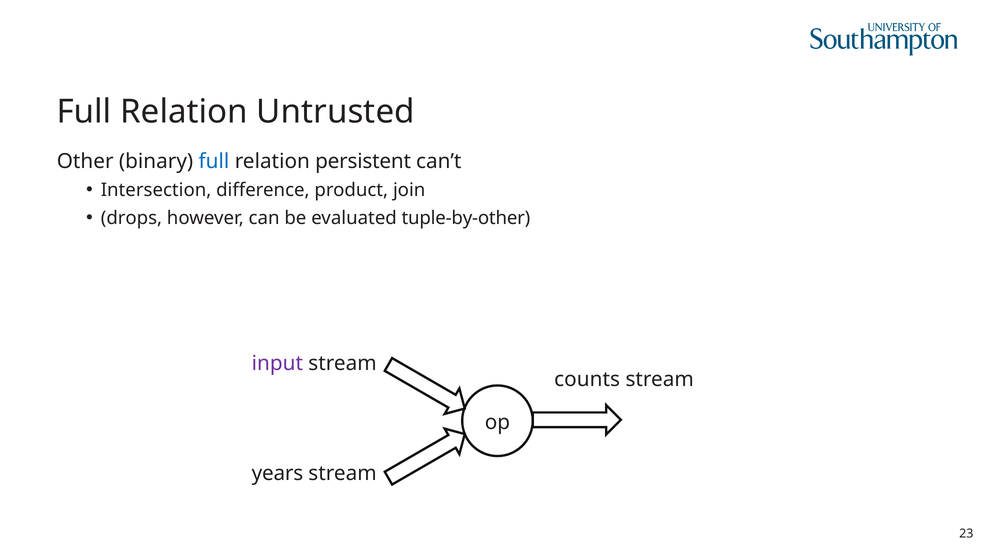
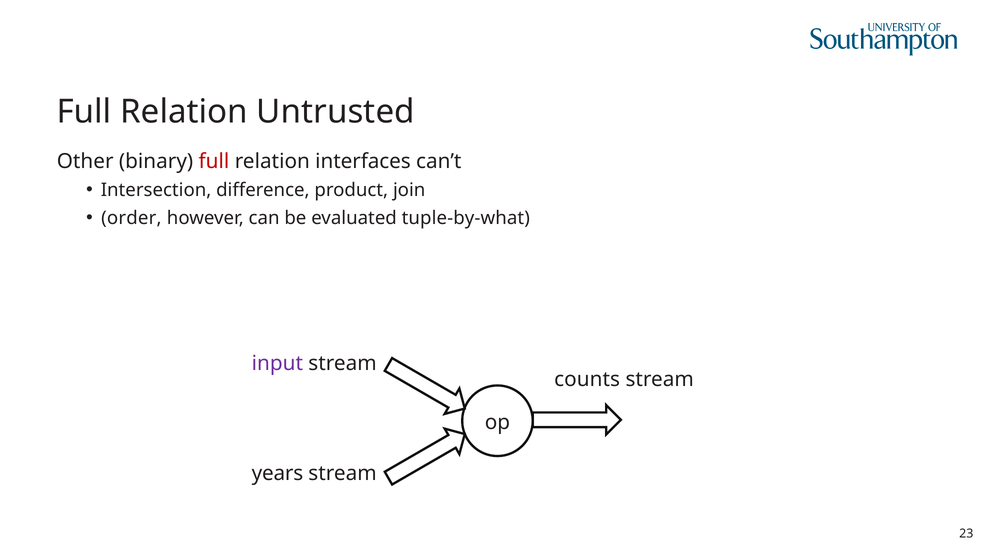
full at (214, 162) colour: blue -> red
persistent: persistent -> interfaces
drops: drops -> order
tuple-by-other: tuple-by-other -> tuple-by-what
